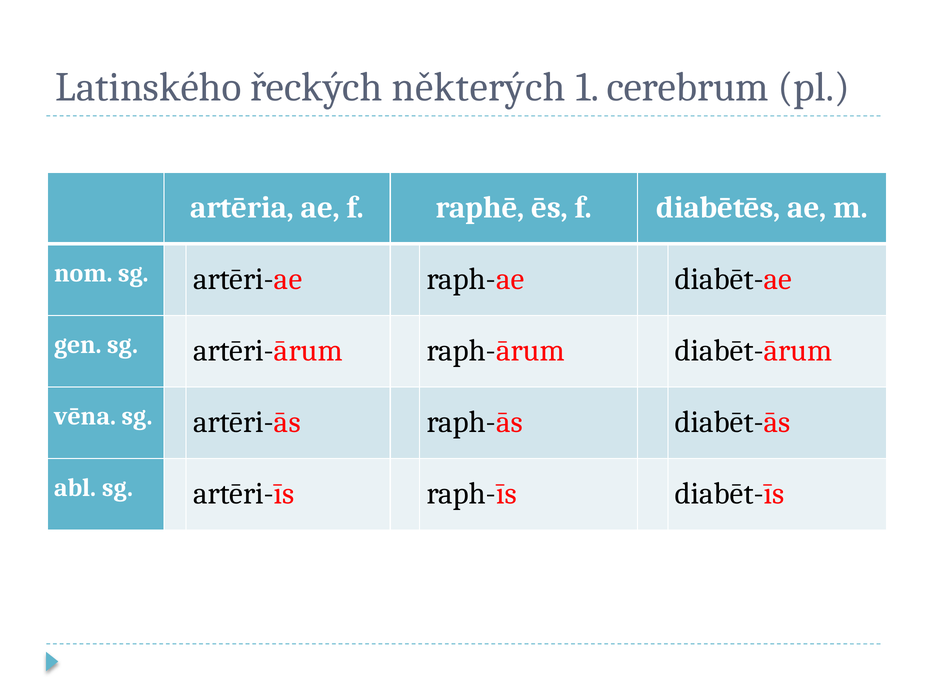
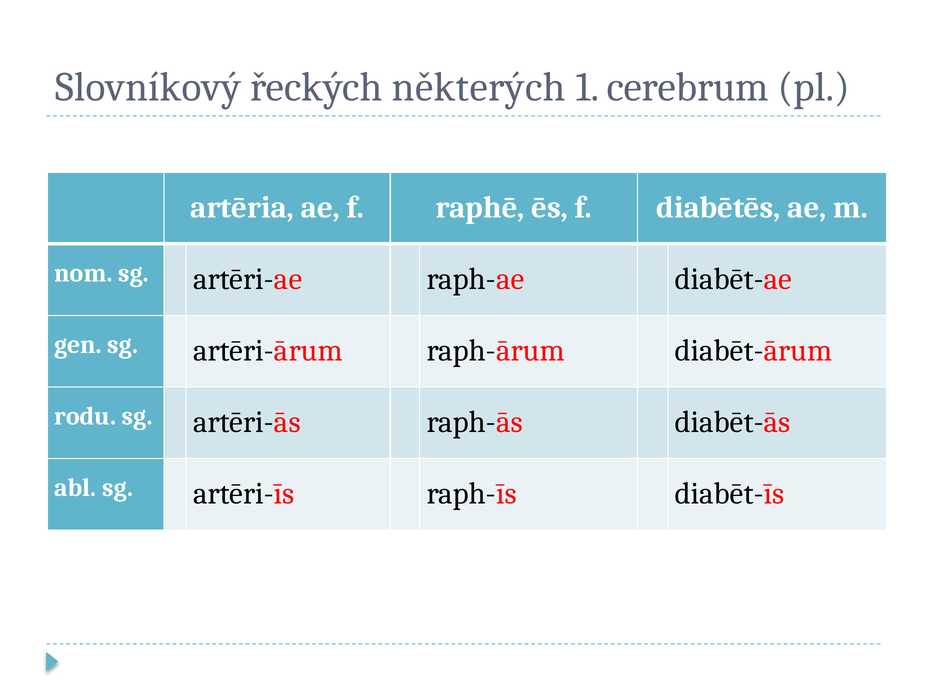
Latinského: Latinského -> Slovníkový
vēna: vēna -> rodu
